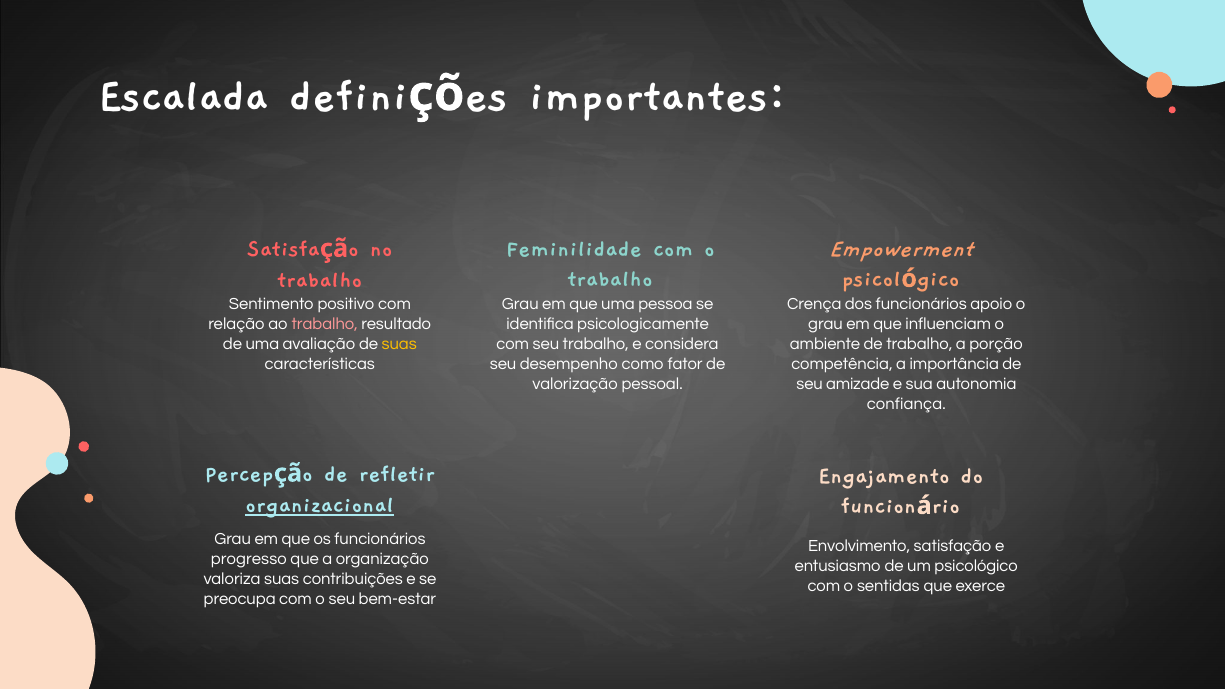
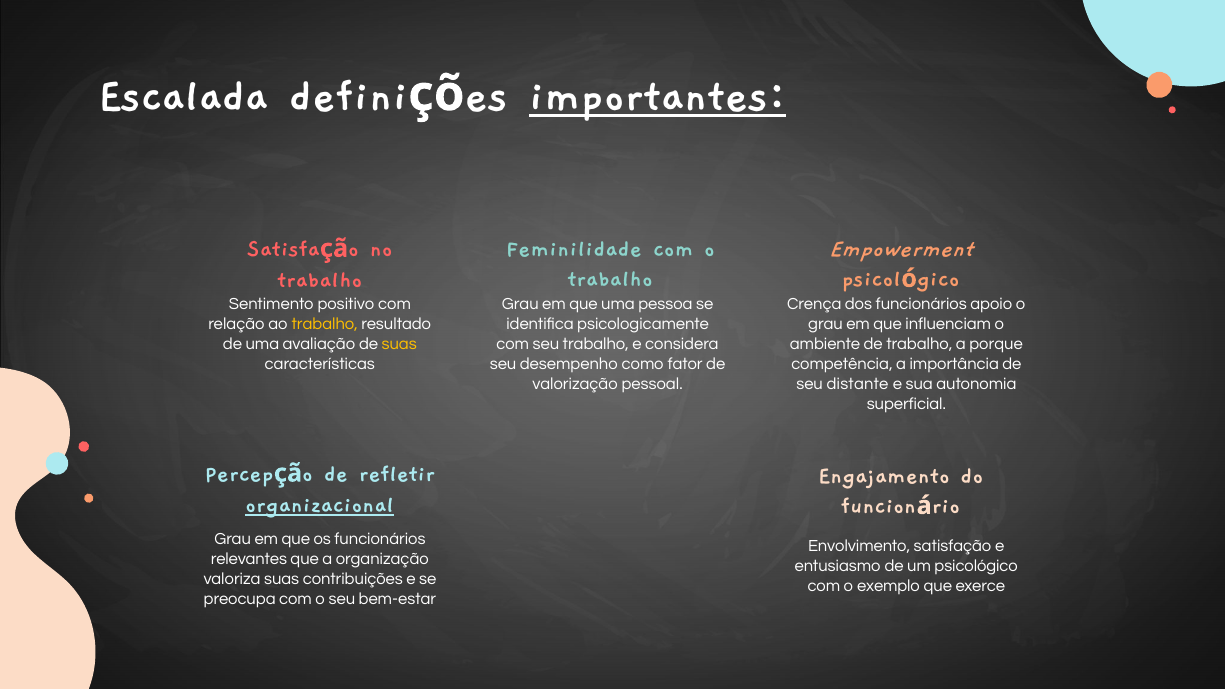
importantes underline: none -> present
trabalho at (325, 324) colour: pink -> yellow
porção: porção -> porque
amizade: amizade -> distante
confiança: confiança -> superficial
progresso: progresso -> relevantes
sentidas: sentidas -> exemplo
